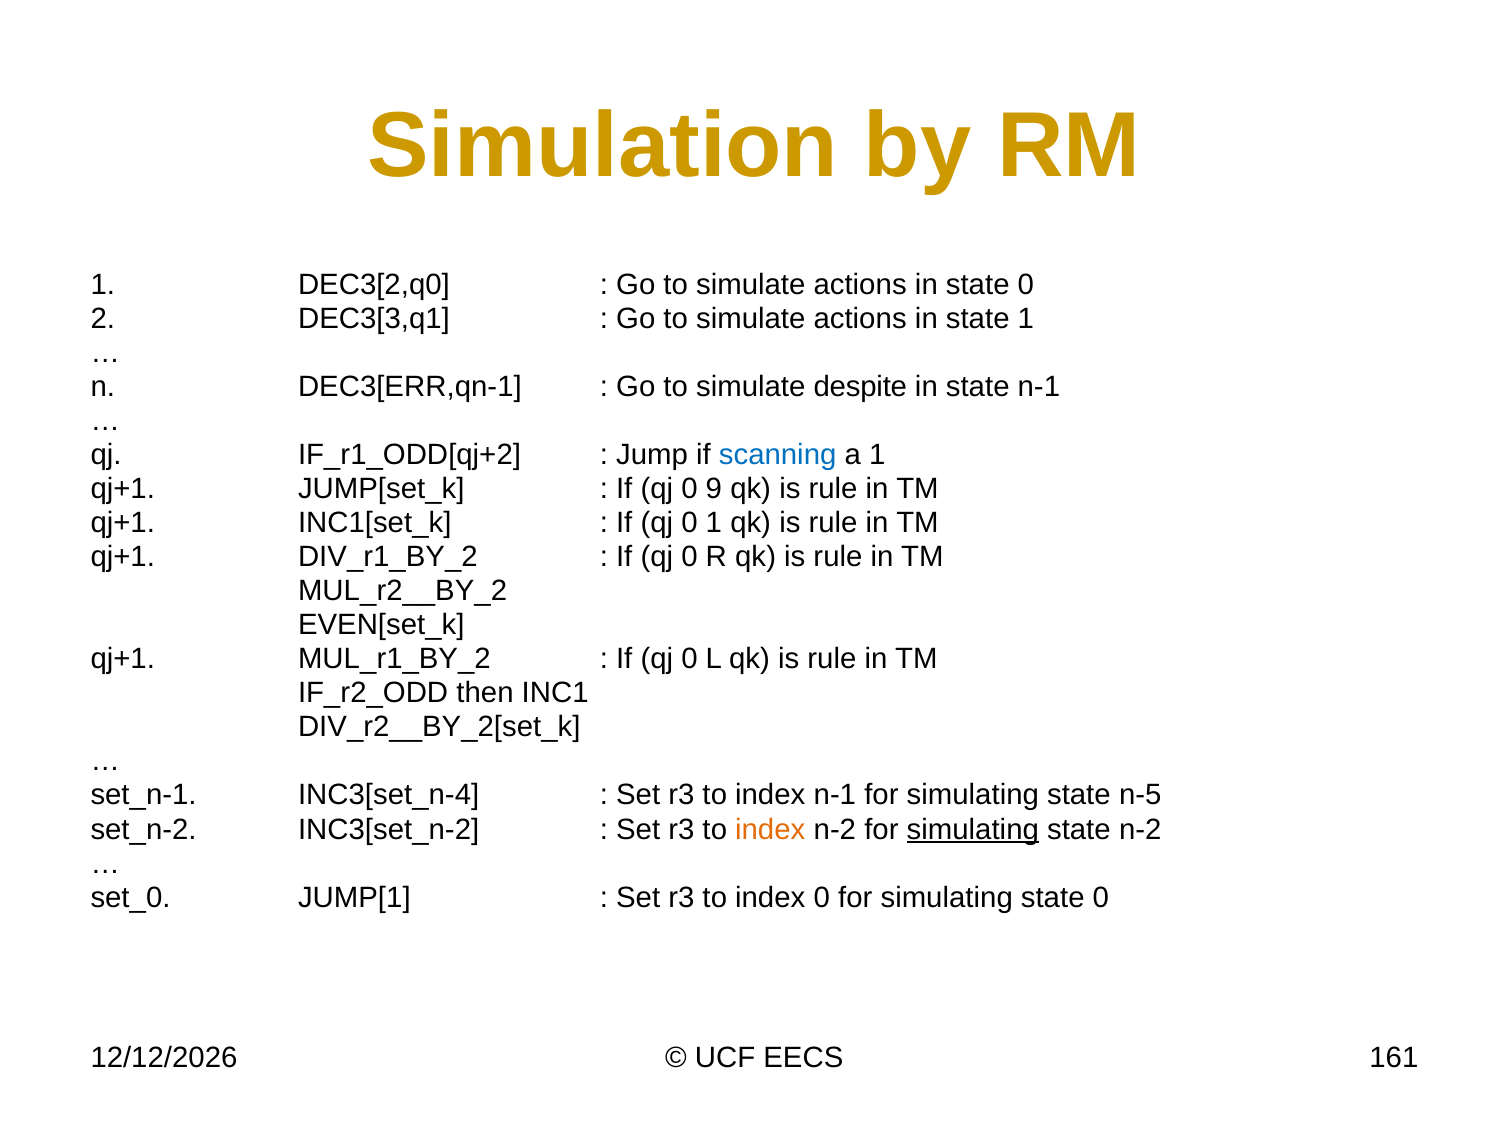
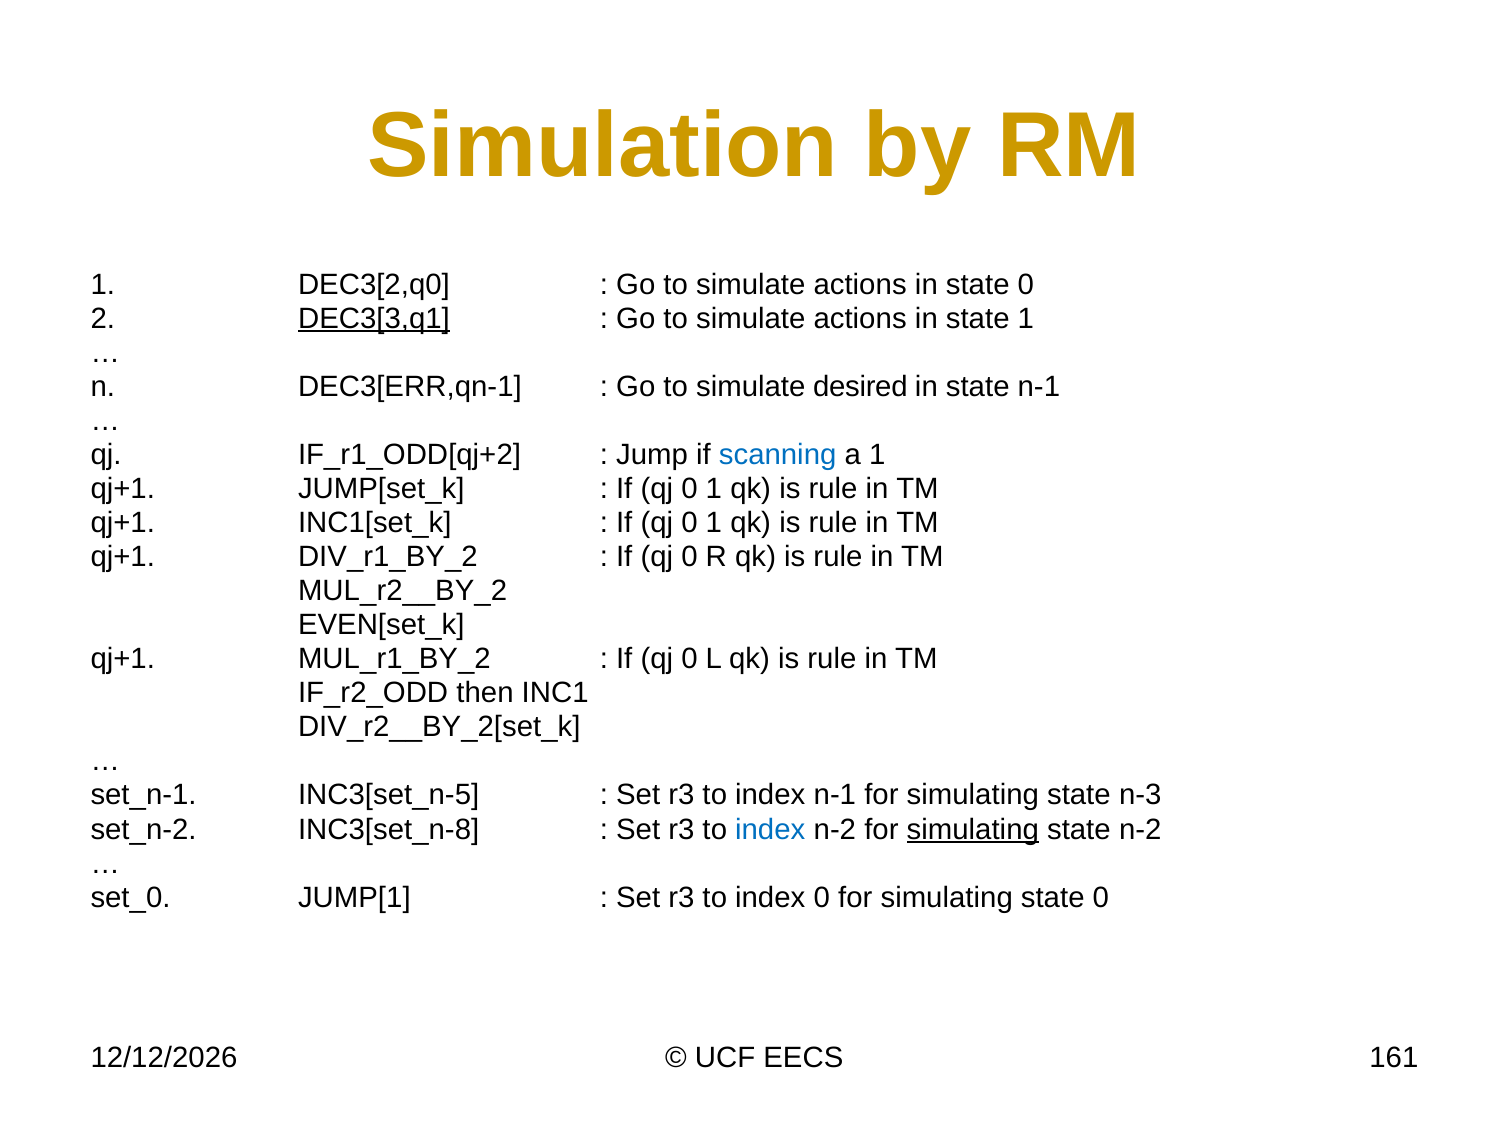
DEC3[3,q1 underline: none -> present
despite: despite -> desired
9 at (714, 489): 9 -> 1
INC3[set_n-4: INC3[set_n-4 -> INC3[set_n-5
n-5: n-5 -> n-3
INC3[set_n-2: INC3[set_n-2 -> INC3[set_n-8
index at (770, 829) colour: orange -> blue
